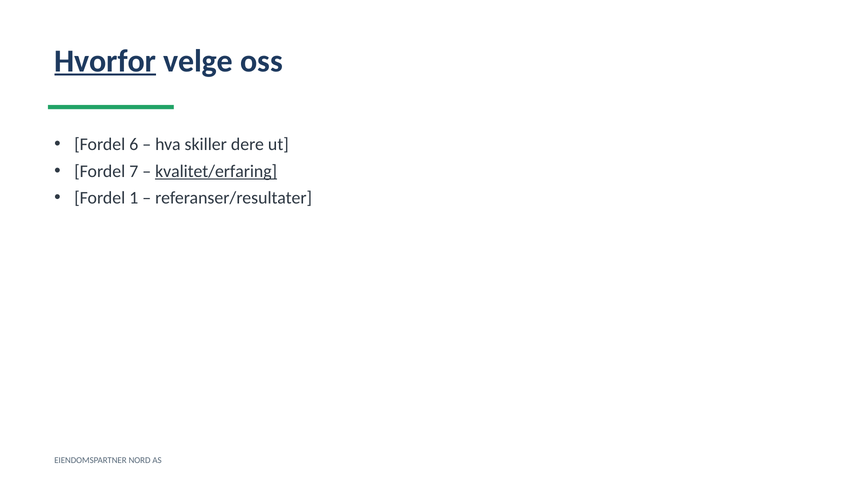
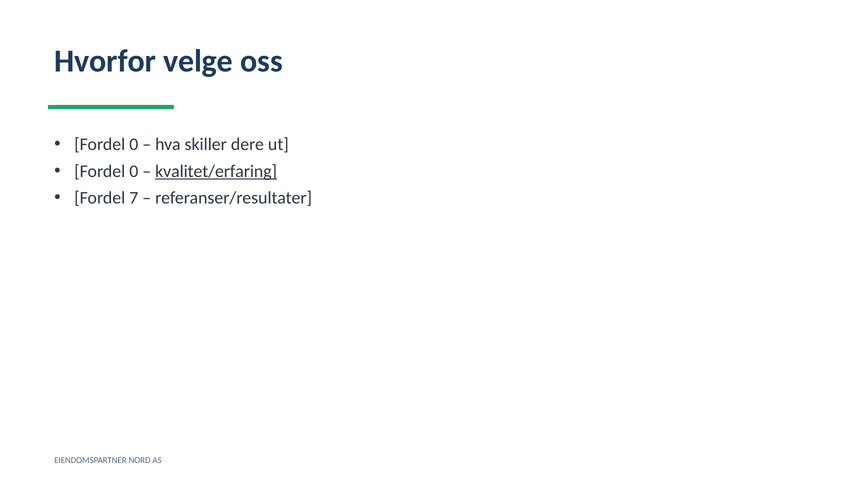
Hvorfor underline: present -> none
6 at (134, 144): 6 -> 0
7 at (134, 171): 7 -> 0
1: 1 -> 7
